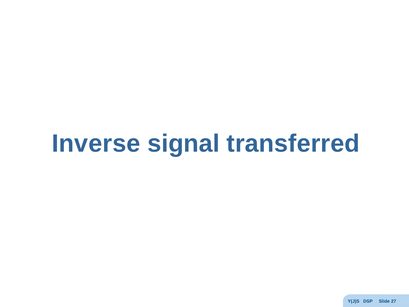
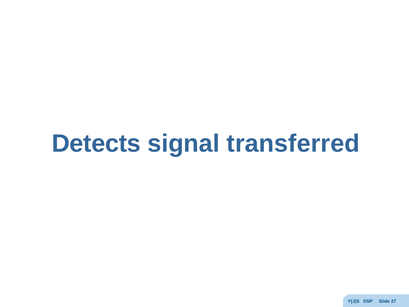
Inverse: Inverse -> Detects
